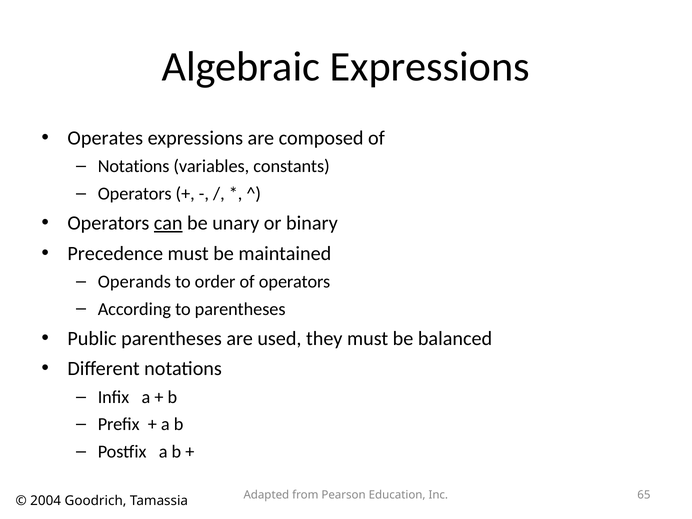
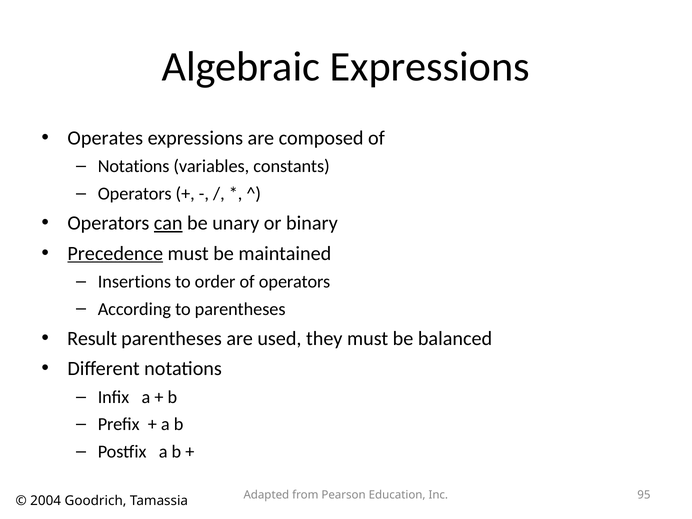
Precedence underline: none -> present
Operands: Operands -> Insertions
Public: Public -> Result
65: 65 -> 95
